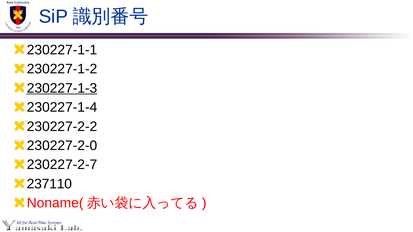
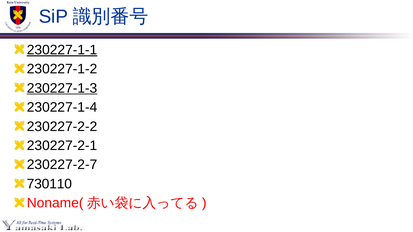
230227-1-1 underline: none -> present
230227-2-0: 230227-2-0 -> 230227-2-1
237110: 237110 -> 730110
